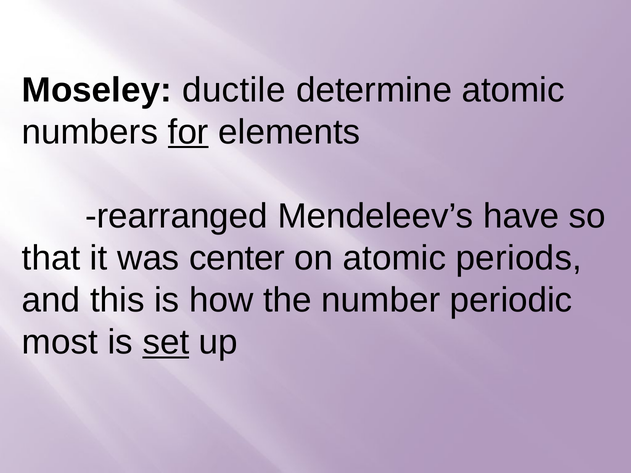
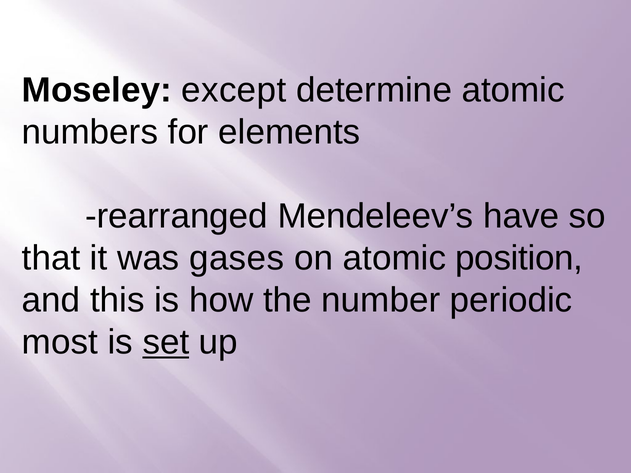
ductile: ductile -> except
for underline: present -> none
center: center -> gases
periods: periods -> position
